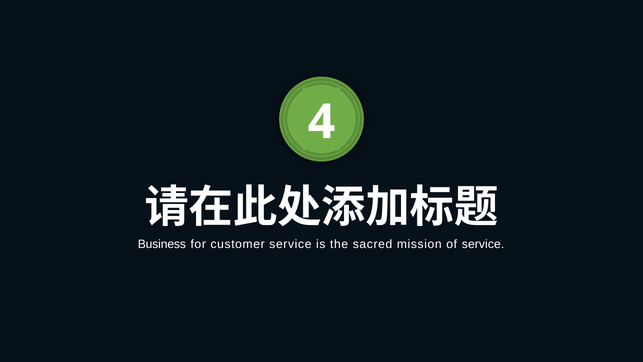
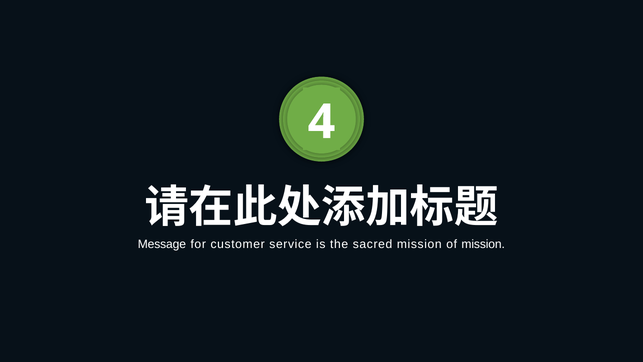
Business: Business -> Message
of service: service -> mission
